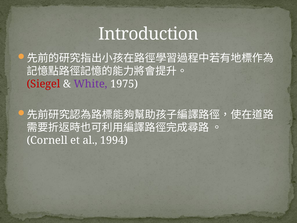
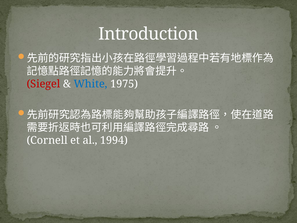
White colour: purple -> blue
